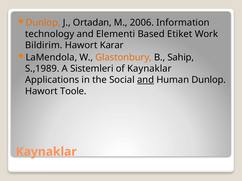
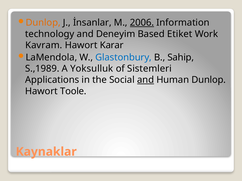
Ortadan: Ortadan -> İnsanlar
2006 underline: none -> present
Elementi: Elementi -> Deneyim
Bildirim: Bildirim -> Kavram
Glastonbury colour: orange -> blue
Sistemleri: Sistemleri -> Yoksulluk
of Kaynaklar: Kaynaklar -> Sistemleri
